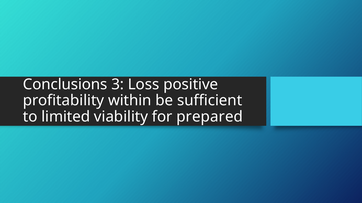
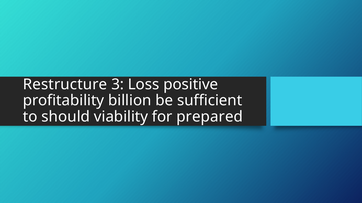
Conclusions: Conclusions -> Restructure
within: within -> billion
limited: limited -> should
